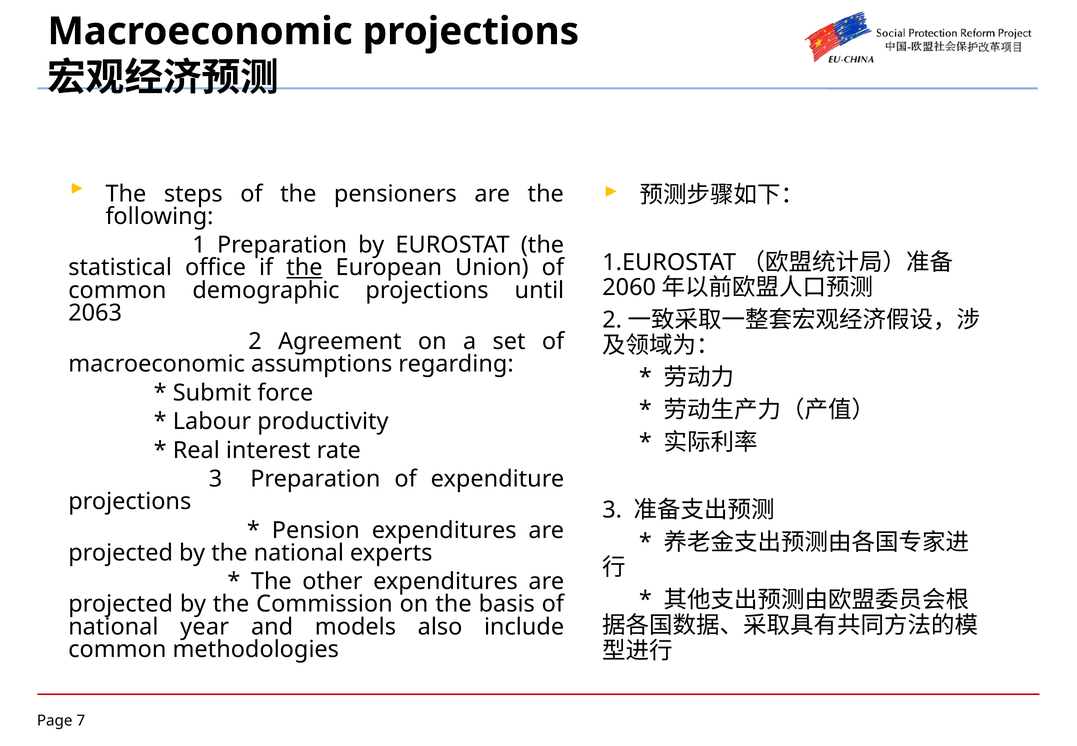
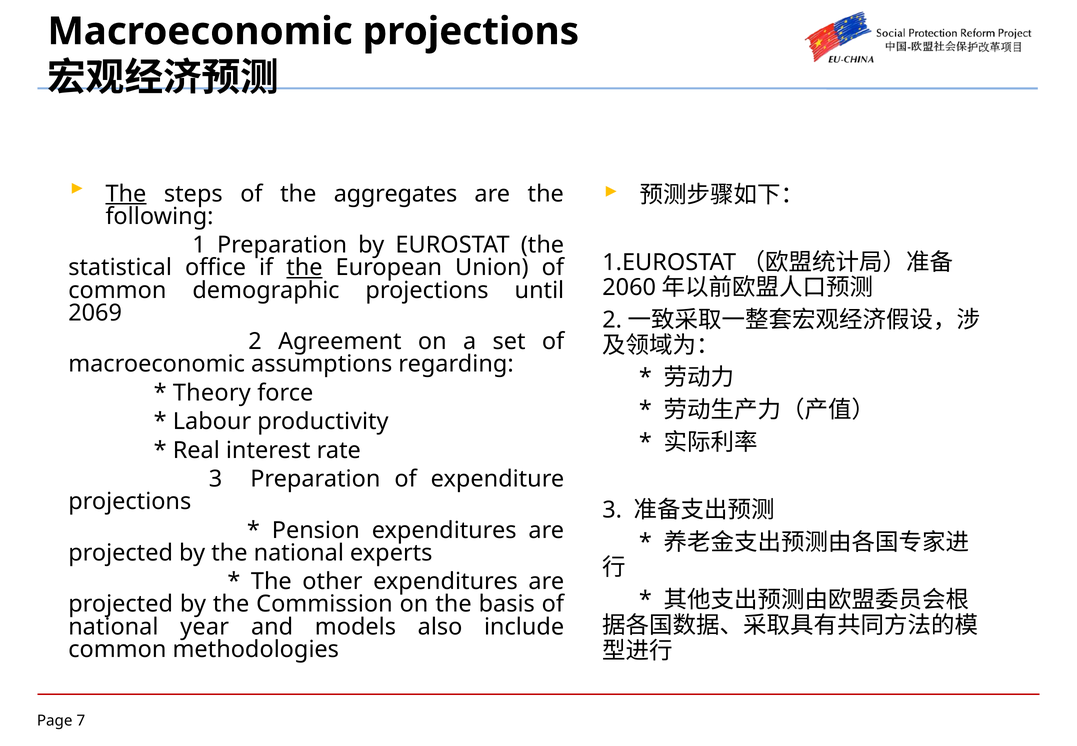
The at (126, 194) underline: none -> present
pensioners: pensioners -> aggregates
2063: 2063 -> 2069
Submit: Submit -> Theory
